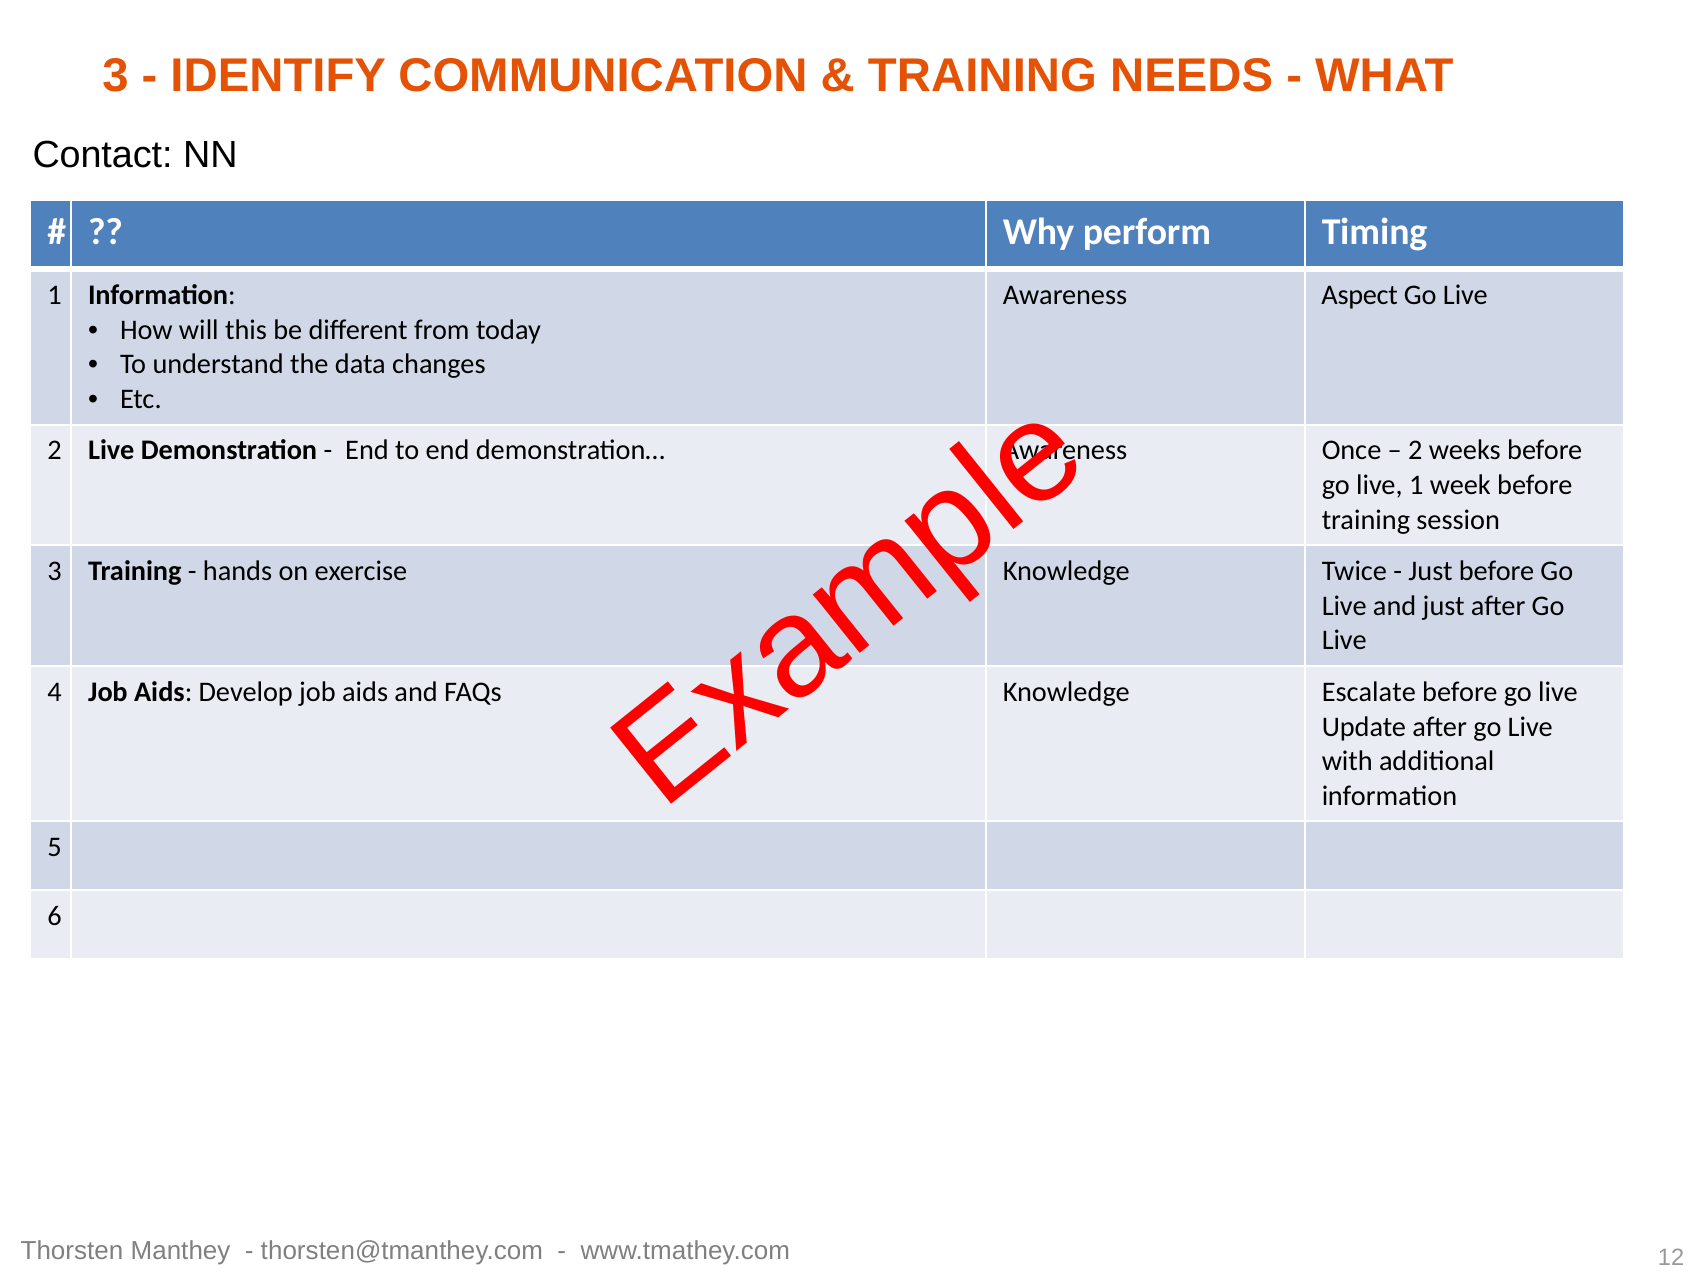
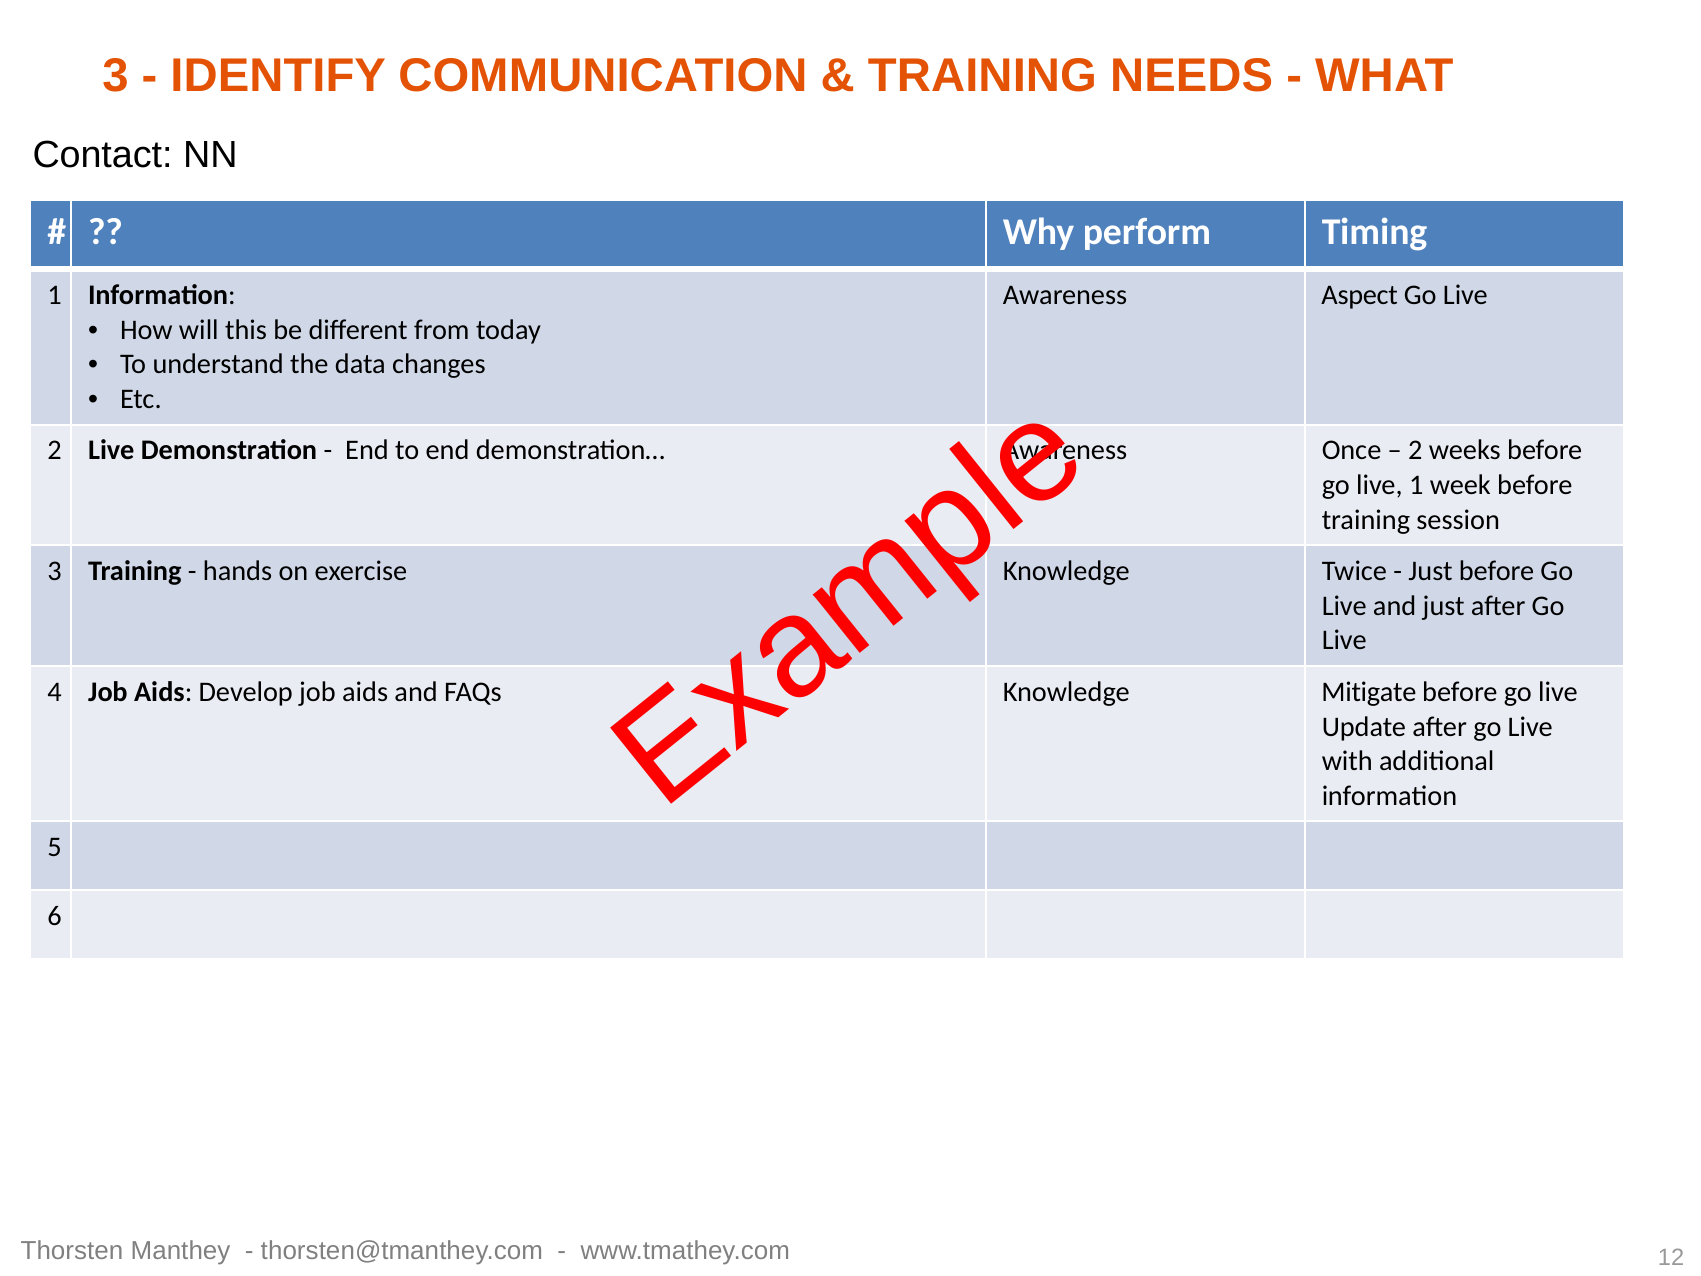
Escalate: Escalate -> Mitigate
